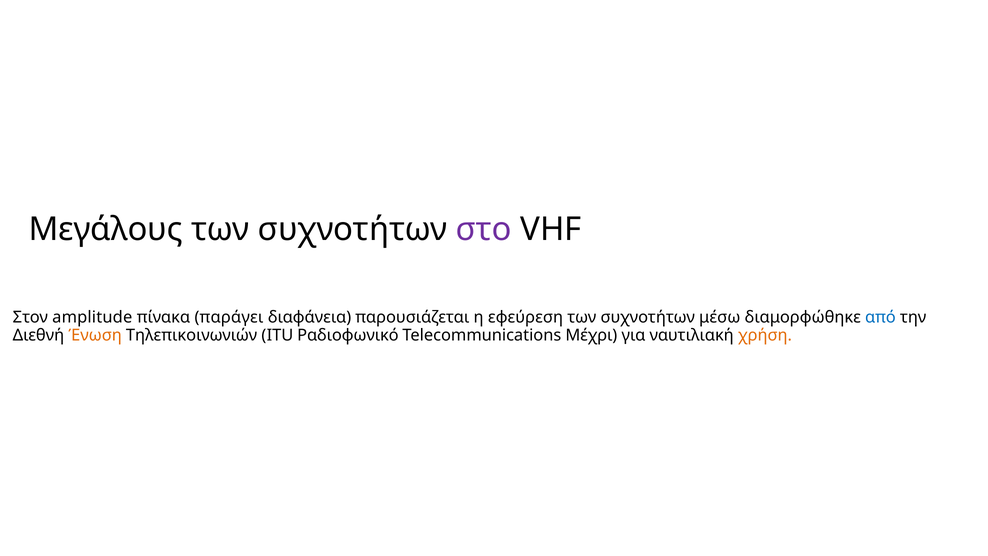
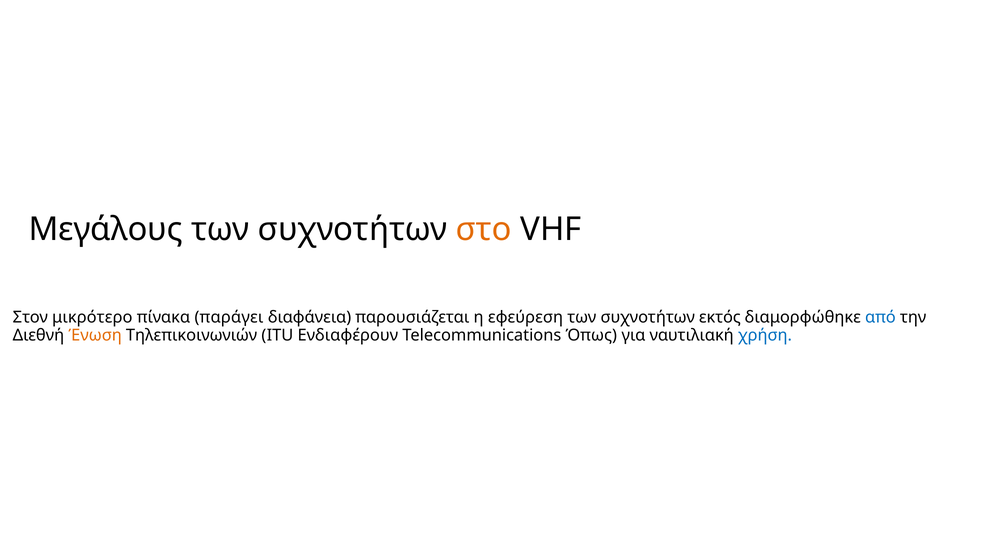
στο colour: purple -> orange
amplitude: amplitude -> μικρότερο
μέσω: μέσω -> εκτός
Ραδιοφωνικό: Ραδιοφωνικό -> Ενδιαφέρουν
Μέχρι: Μέχρι -> Όπως
χρήση colour: orange -> blue
